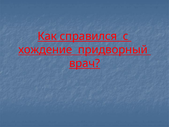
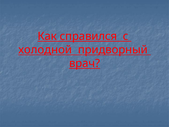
хождение: хождение -> холодной
